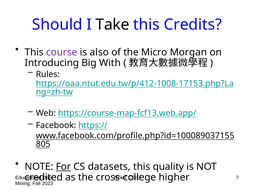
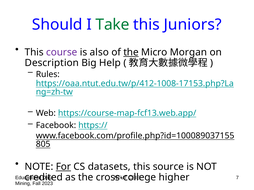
Take colour: black -> green
Credits: Credits -> Juniors
the at (131, 52) underline: none -> present
Introducing: Introducing -> Description
With: With -> Help
quality: quality -> source
